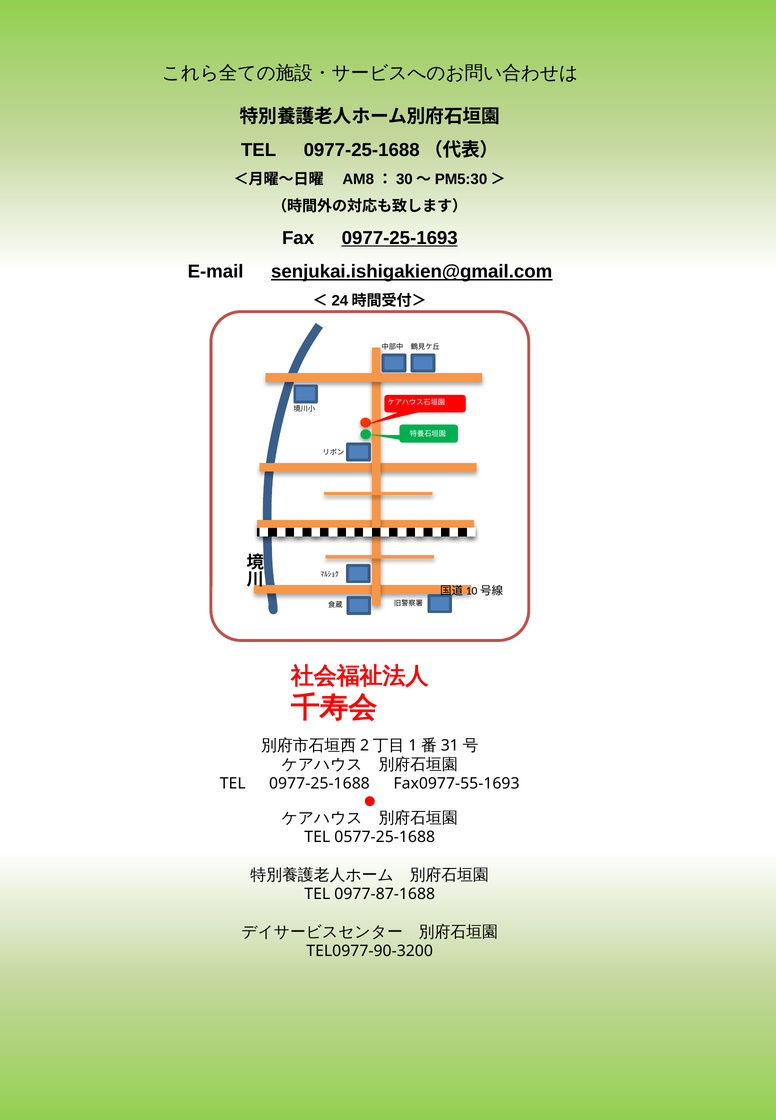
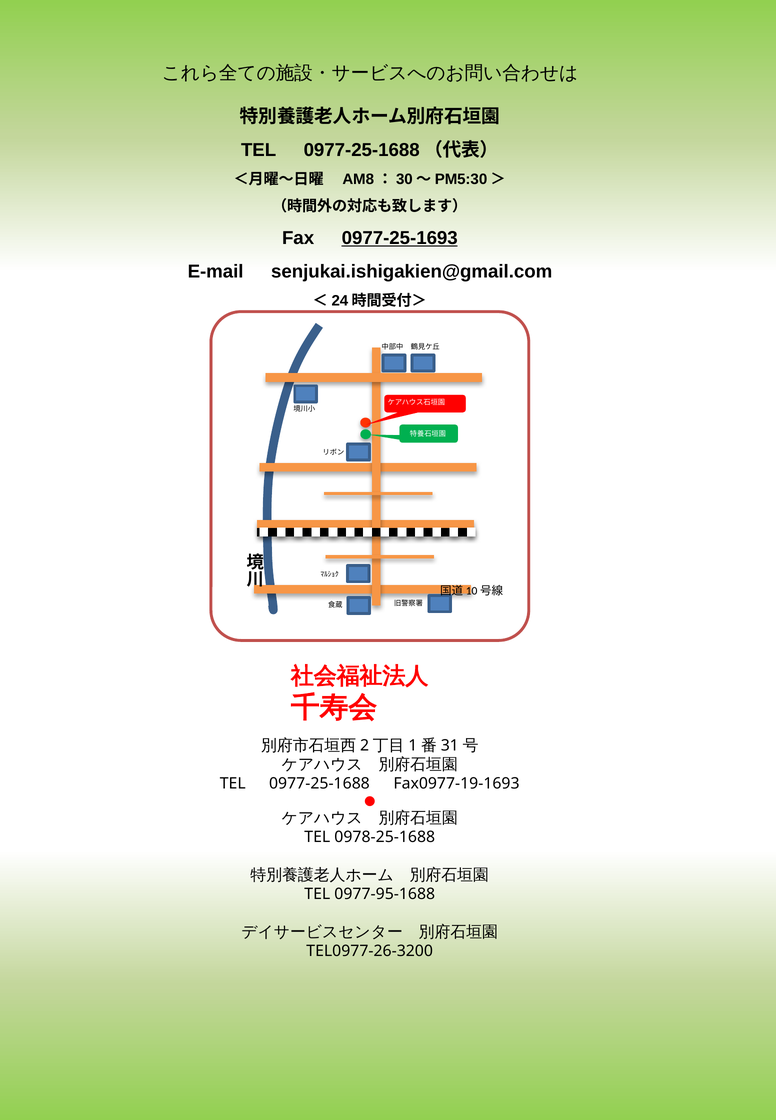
senjukai.ishigakien@gmail.com underline: present -> none
Fax0977-55-1693: Fax0977-55-1693 -> Fax0977-19-1693
0577-25-1688: 0577-25-1688 -> 0978-25-1688
0977-87-1688: 0977-87-1688 -> 0977-95-1688
TEL0977-90-3200: TEL0977-90-3200 -> TEL0977-26-3200
